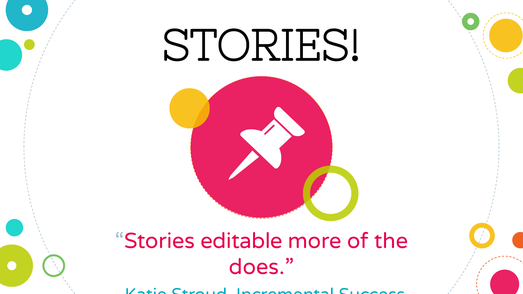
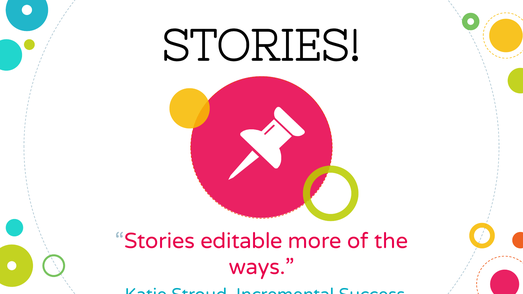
does: does -> ways
